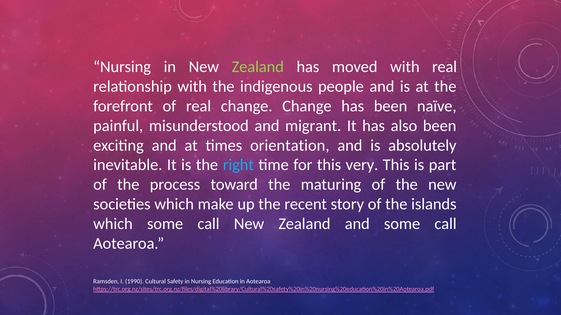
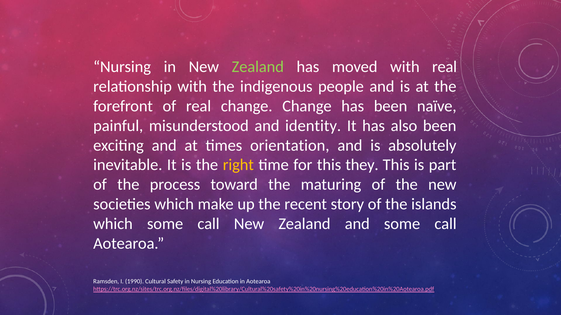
migrant: migrant -> identity
right colour: light blue -> yellow
very: very -> they
